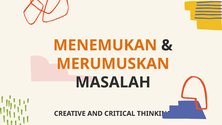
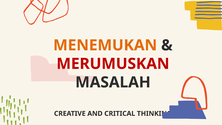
MERUMUSKAN colour: orange -> red
